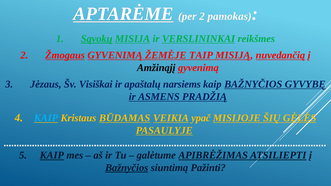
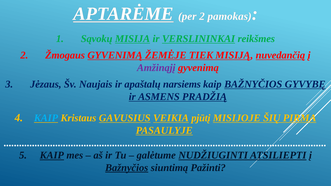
Sąvokų underline: present -> none
Žmogaus underline: present -> none
TAIP: TAIP -> TIEK
Amžinąjį colour: black -> purple
Visiškai: Visiškai -> Naujais
BŪDAMAS: BŪDAMAS -> GAVUSIUS
ypač: ypač -> pjūtį
GĖLĖS: GĖLĖS -> PIRMA
APIBRĖŽIMAS: APIBRĖŽIMAS -> NUDŽIUGINTI
